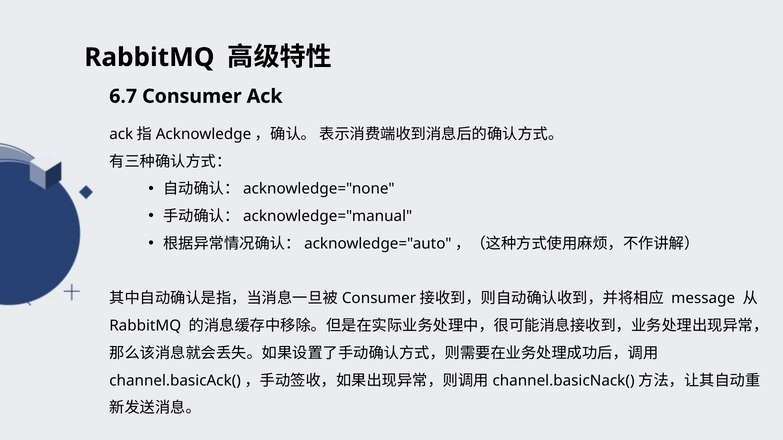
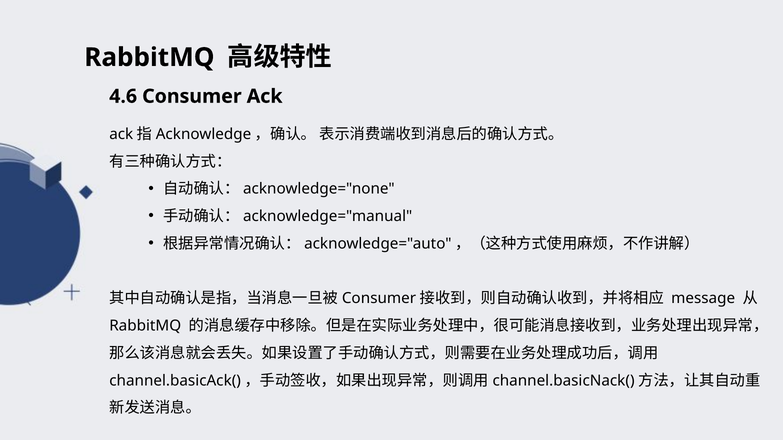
6.7: 6.7 -> 4.6
